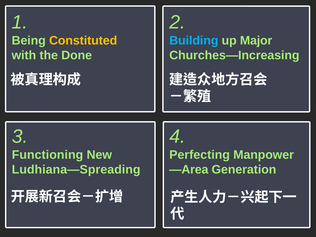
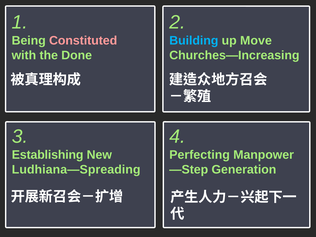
Constituted colour: yellow -> pink
Major: Major -> Move
Functioning: Functioning -> Establishing
—Area: —Area -> —Step
